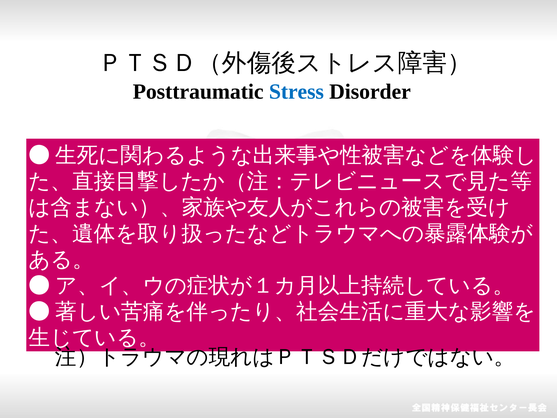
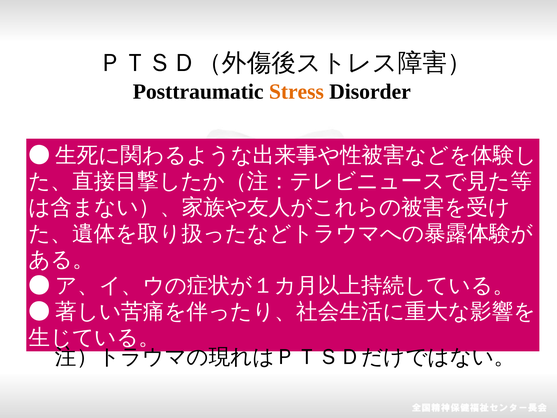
Stress colour: blue -> orange
